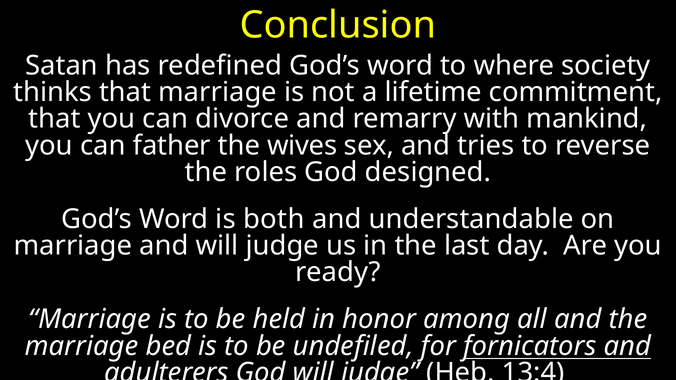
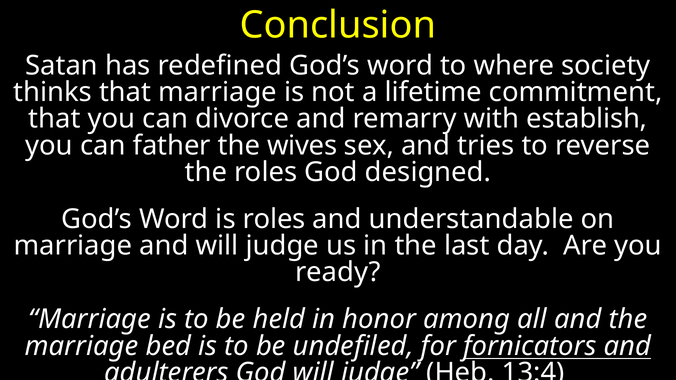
mankind: mankind -> establish
is both: both -> roles
